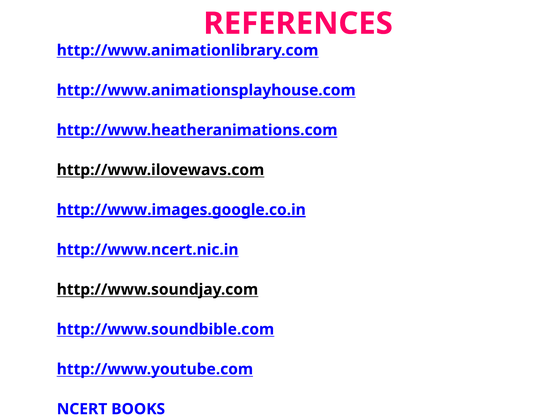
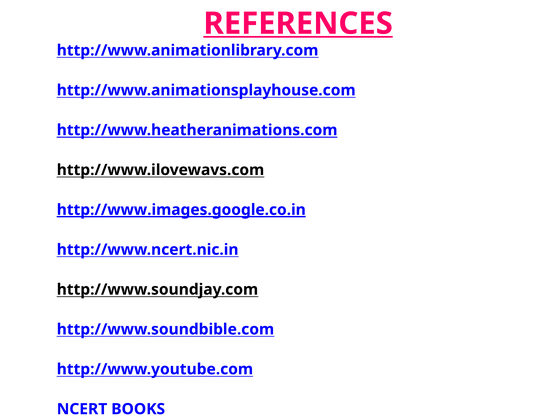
REFERENCES underline: none -> present
